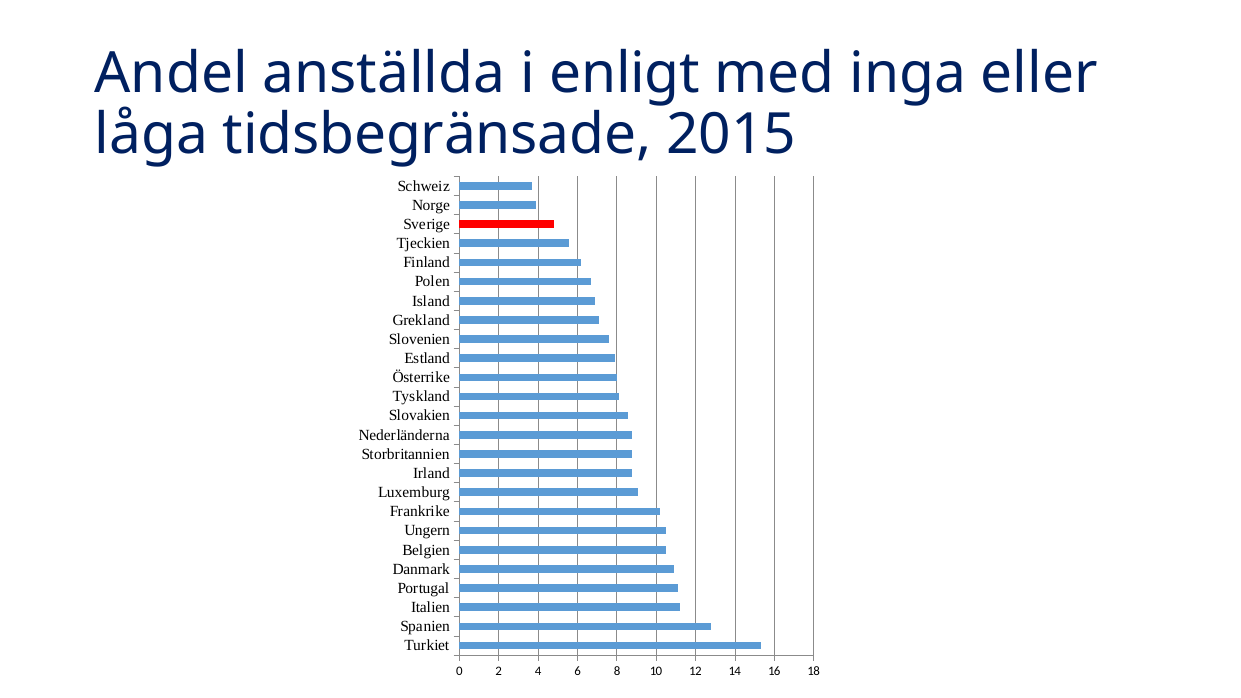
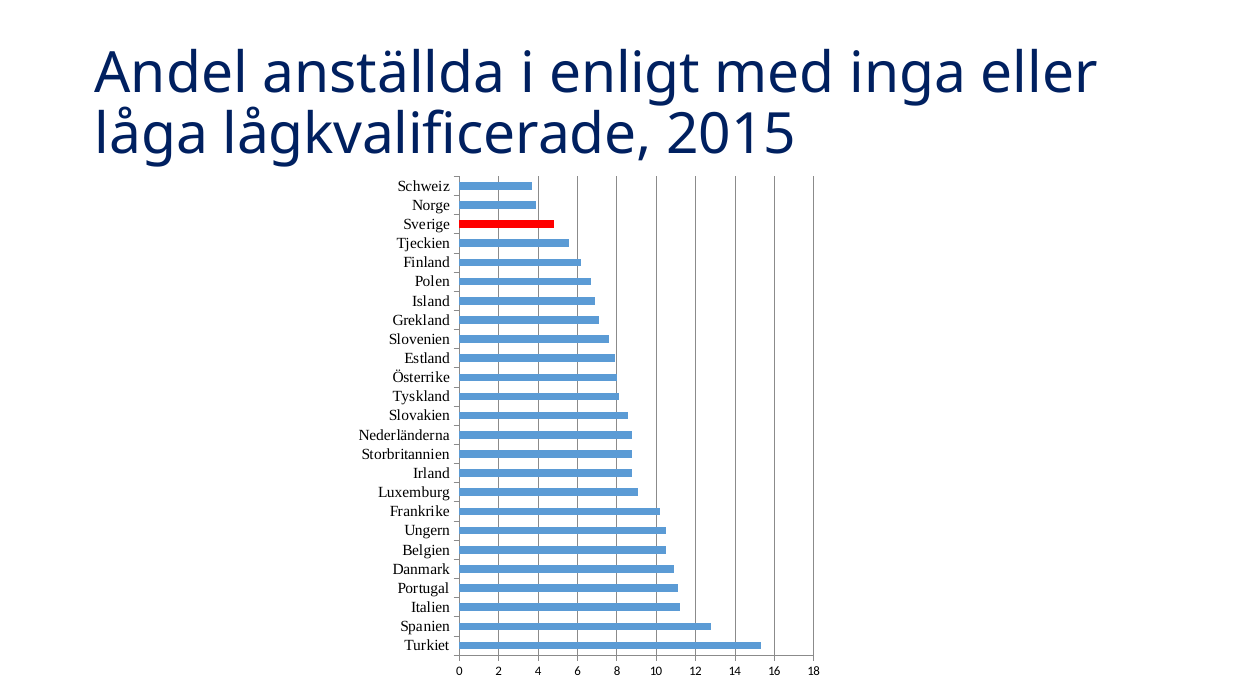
tidsbegränsade: tidsbegränsade -> lågkvalificerade
